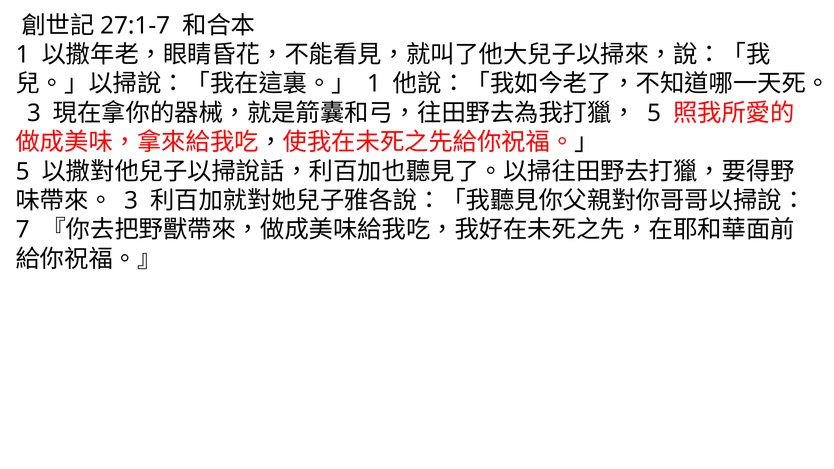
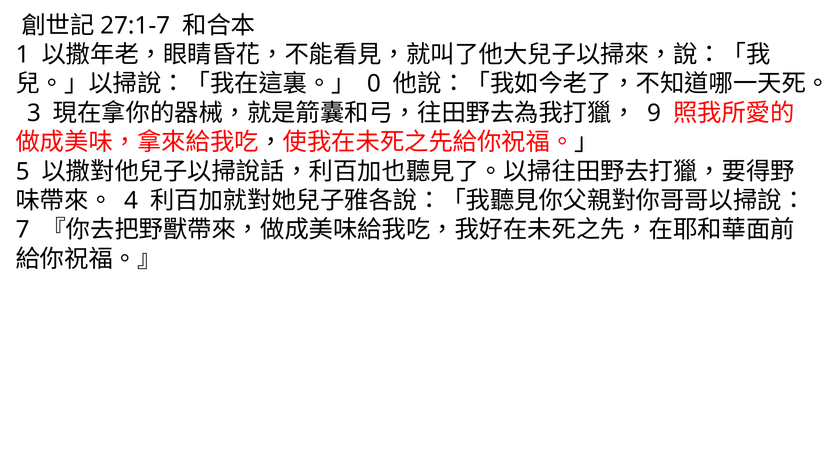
1 at (374, 84): 1 -> 0
5 at (654, 113): 5 -> 9
3 at (131, 201): 3 -> 4
